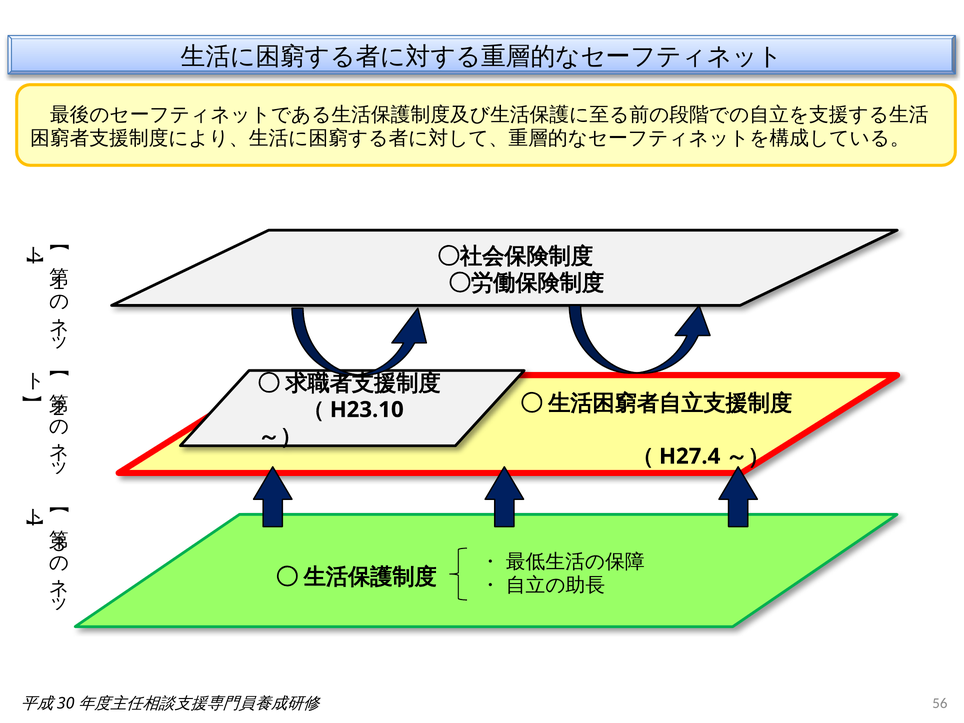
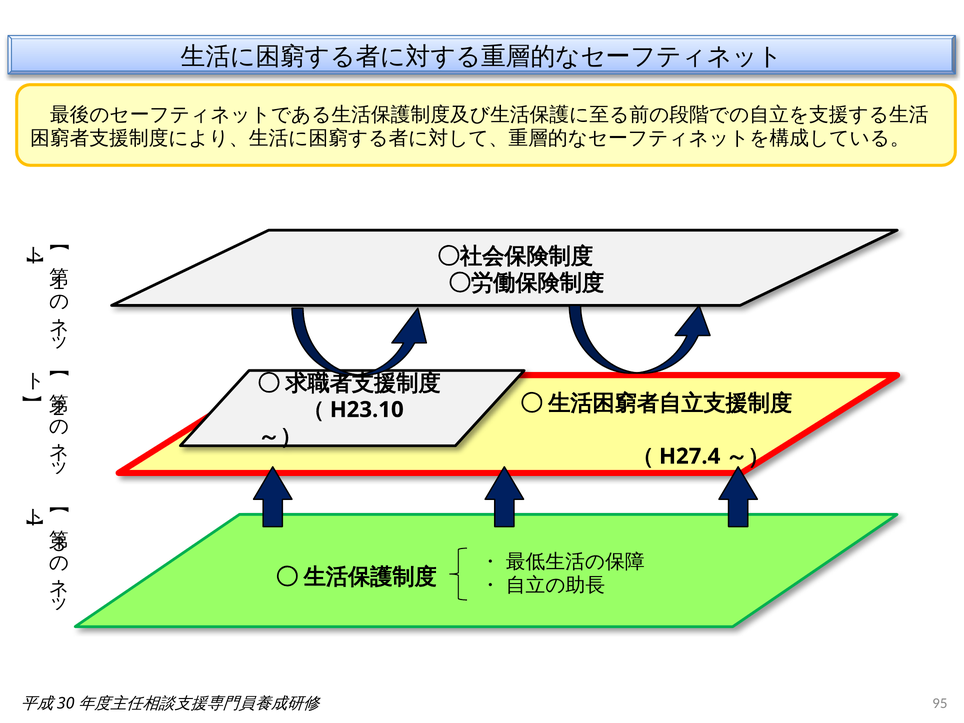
56: 56 -> 95
